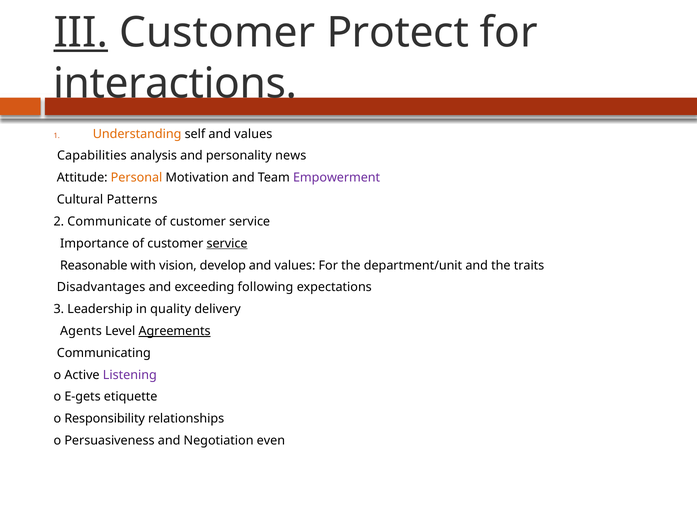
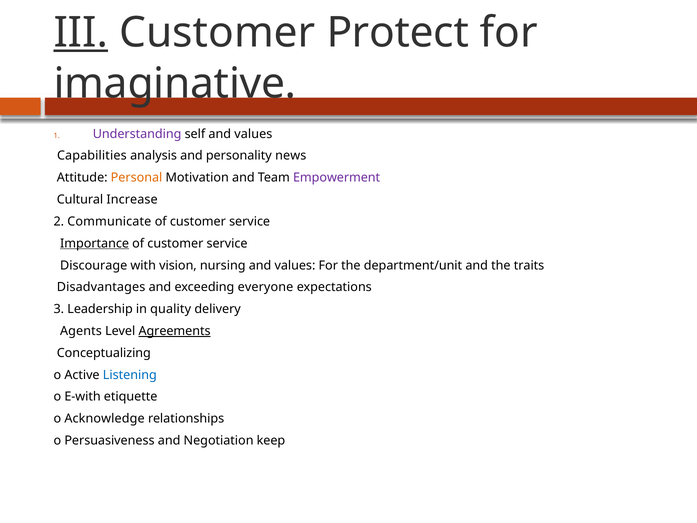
interactions: interactions -> imaginative
Understanding colour: orange -> purple
Patterns: Patterns -> Increase
Importance underline: none -> present
service at (227, 243) underline: present -> none
Reasonable: Reasonable -> Discourage
develop: develop -> nursing
following: following -> everyone
Communicating: Communicating -> Conceptualizing
Listening colour: purple -> blue
E-gets: E-gets -> E-with
Responsibility: Responsibility -> Acknowledge
even: even -> keep
